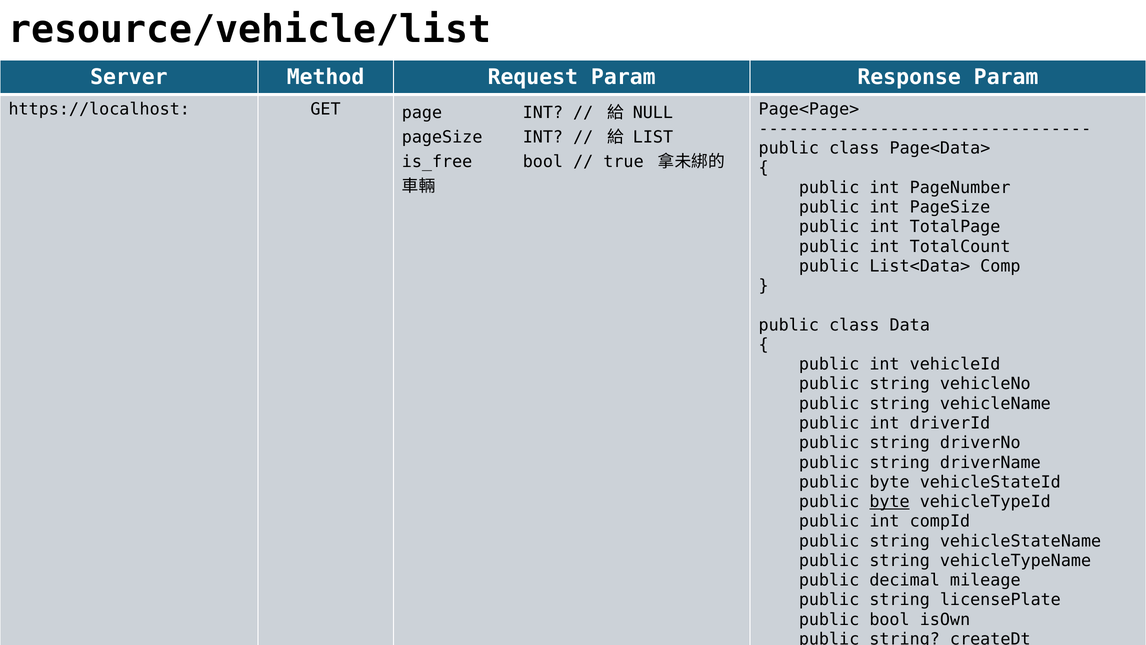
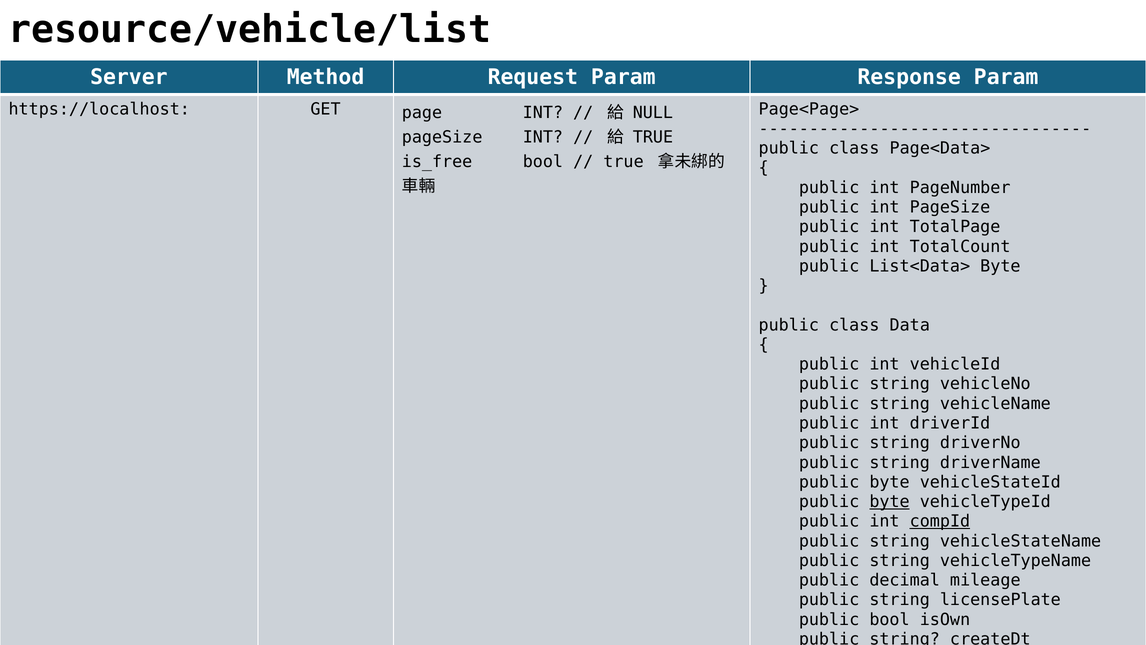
LIST at (653, 137): LIST -> TRUE
List<Data> Comp: Comp -> Byte
compId underline: none -> present
